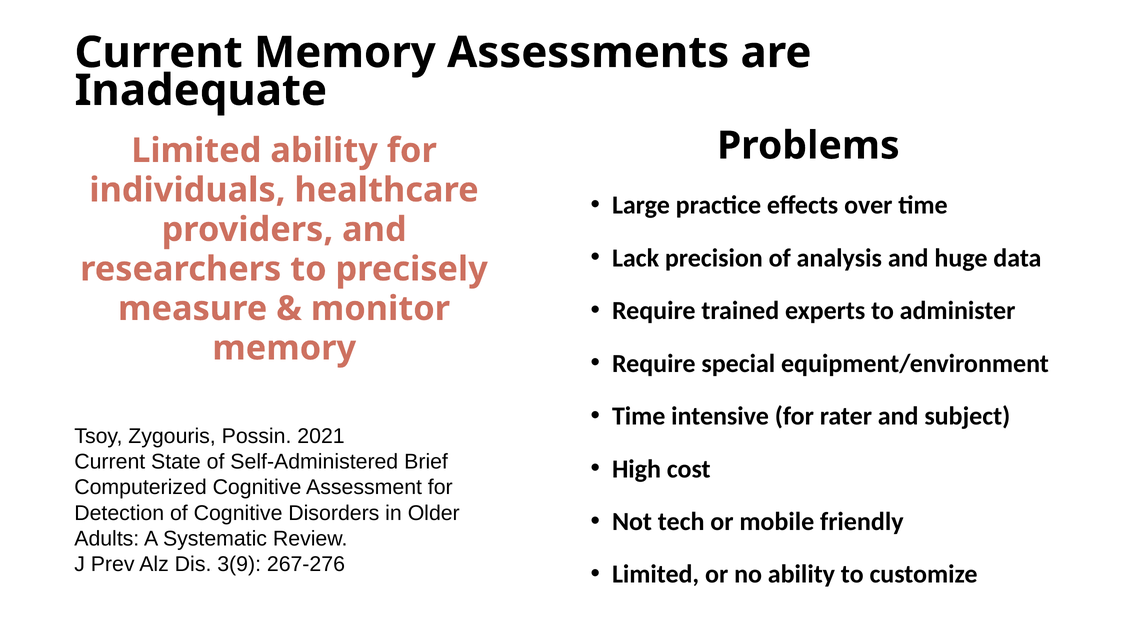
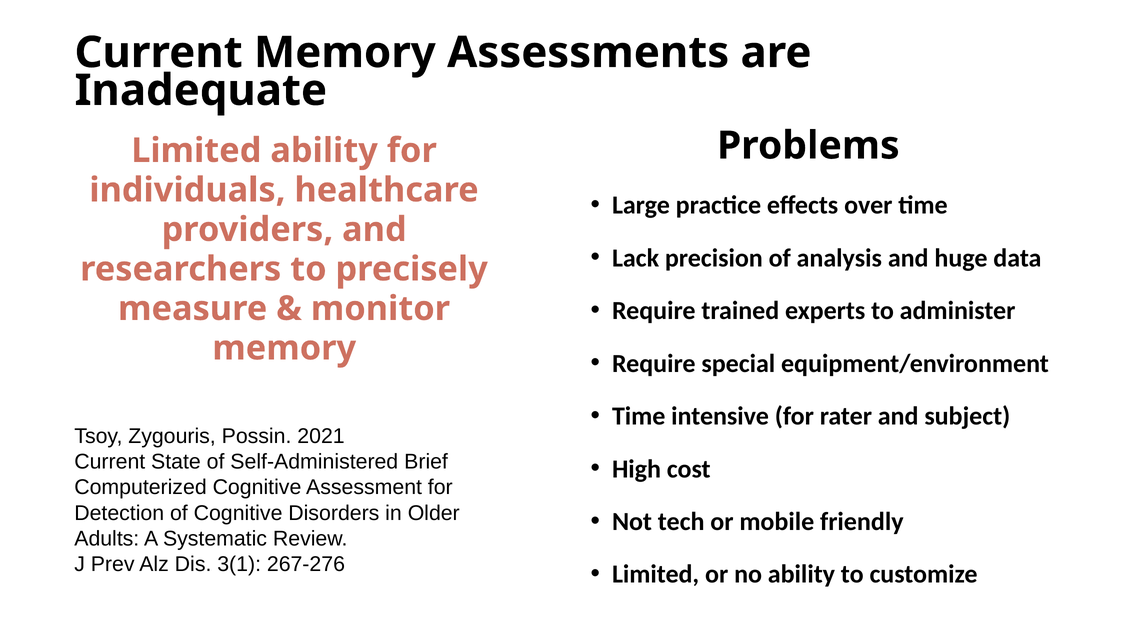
3(9: 3(9 -> 3(1
